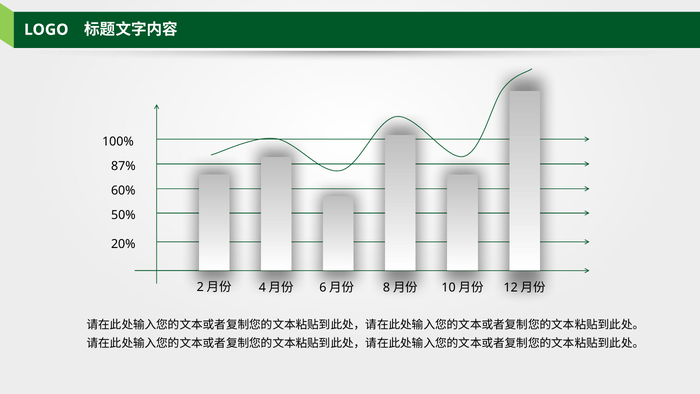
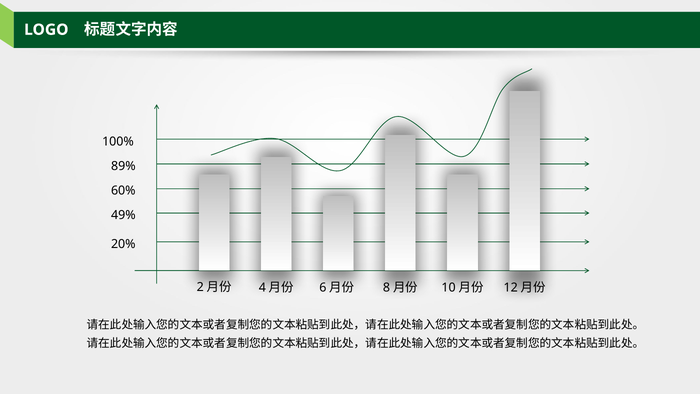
87%: 87% -> 89%
50%: 50% -> 49%
